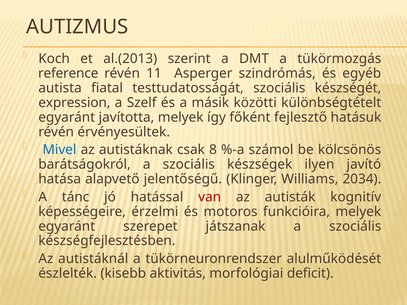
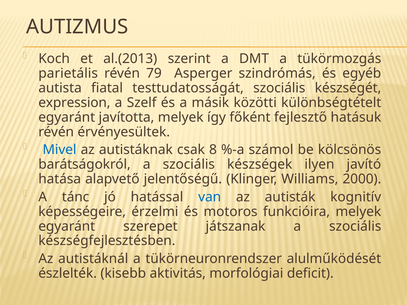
reference: reference -> parietális
11: 11 -> 79
2034: 2034 -> 2000
van colour: red -> blue
